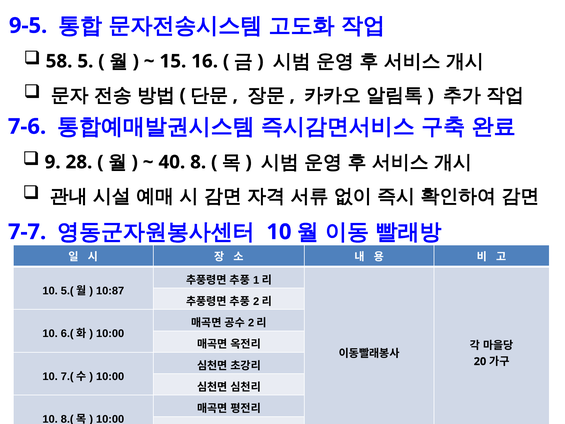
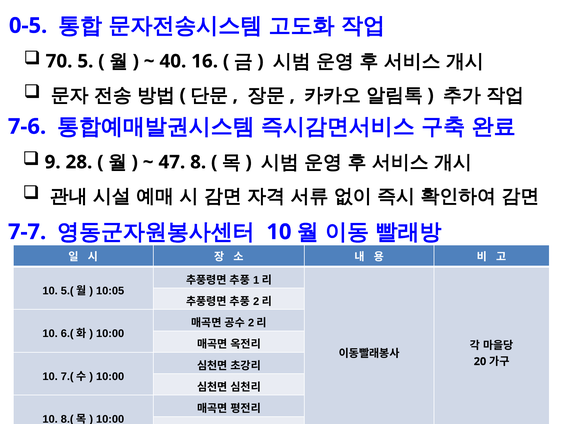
9-5: 9-5 -> 0-5
58: 58 -> 70
15: 15 -> 40
40: 40 -> 47
10:87: 10:87 -> 10:05
